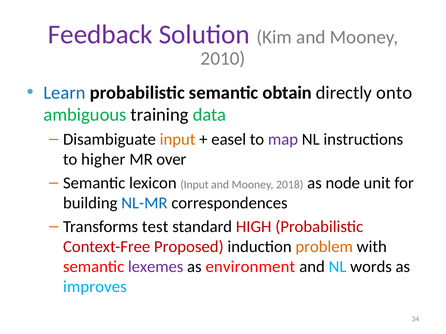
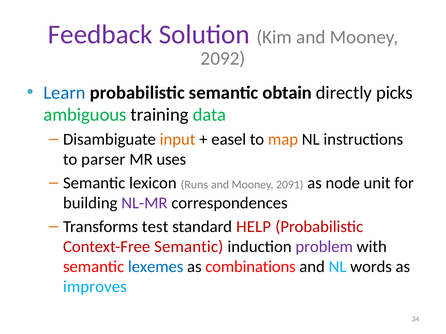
2010: 2010 -> 2092
onto: onto -> picks
map colour: purple -> orange
higher: higher -> parser
over: over -> uses
lexicon Input: Input -> Runs
2018: 2018 -> 2091
NL-MR colour: blue -> purple
HIGH: HIGH -> HELP
Context-Free Proposed: Proposed -> Semantic
problem colour: orange -> purple
lexemes colour: purple -> blue
environment: environment -> combinations
